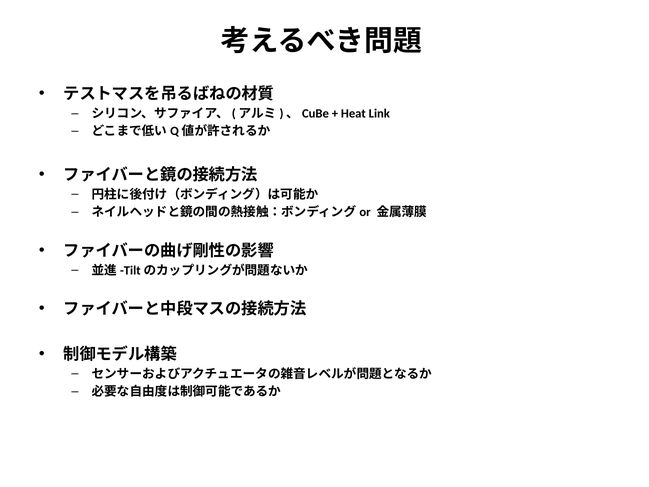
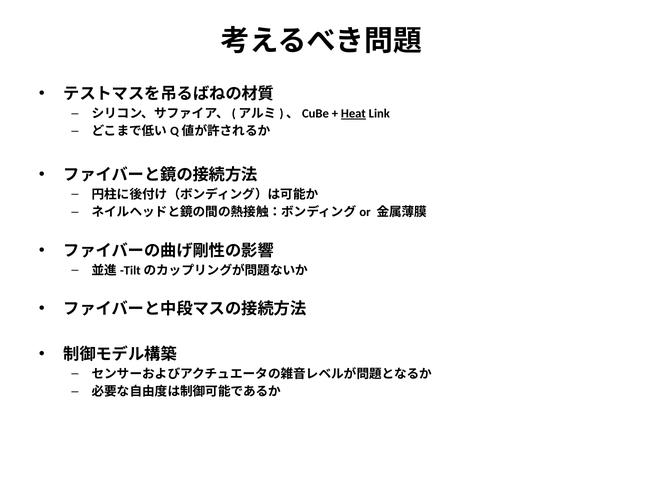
Heat underline: none -> present
